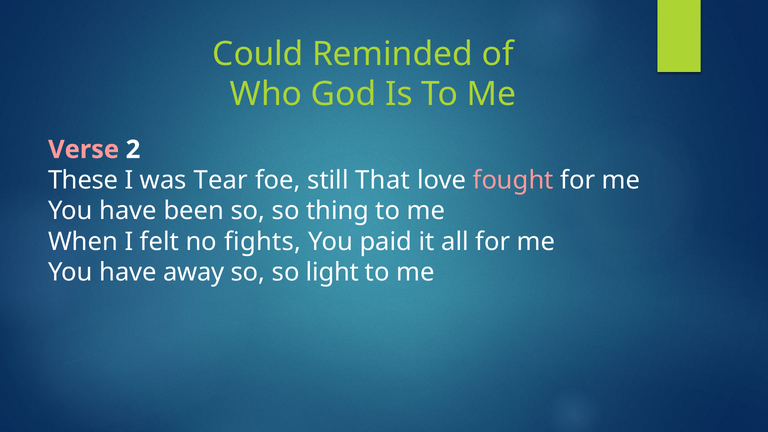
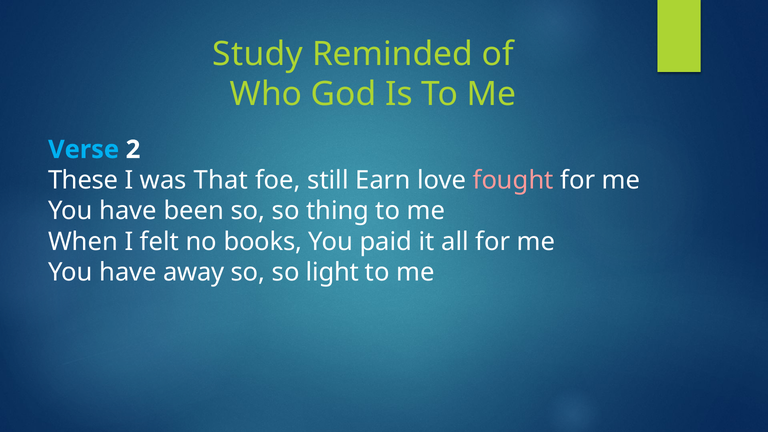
Could: Could -> Study
Verse colour: pink -> light blue
Tear: Tear -> That
That: That -> Earn
fights: fights -> books
